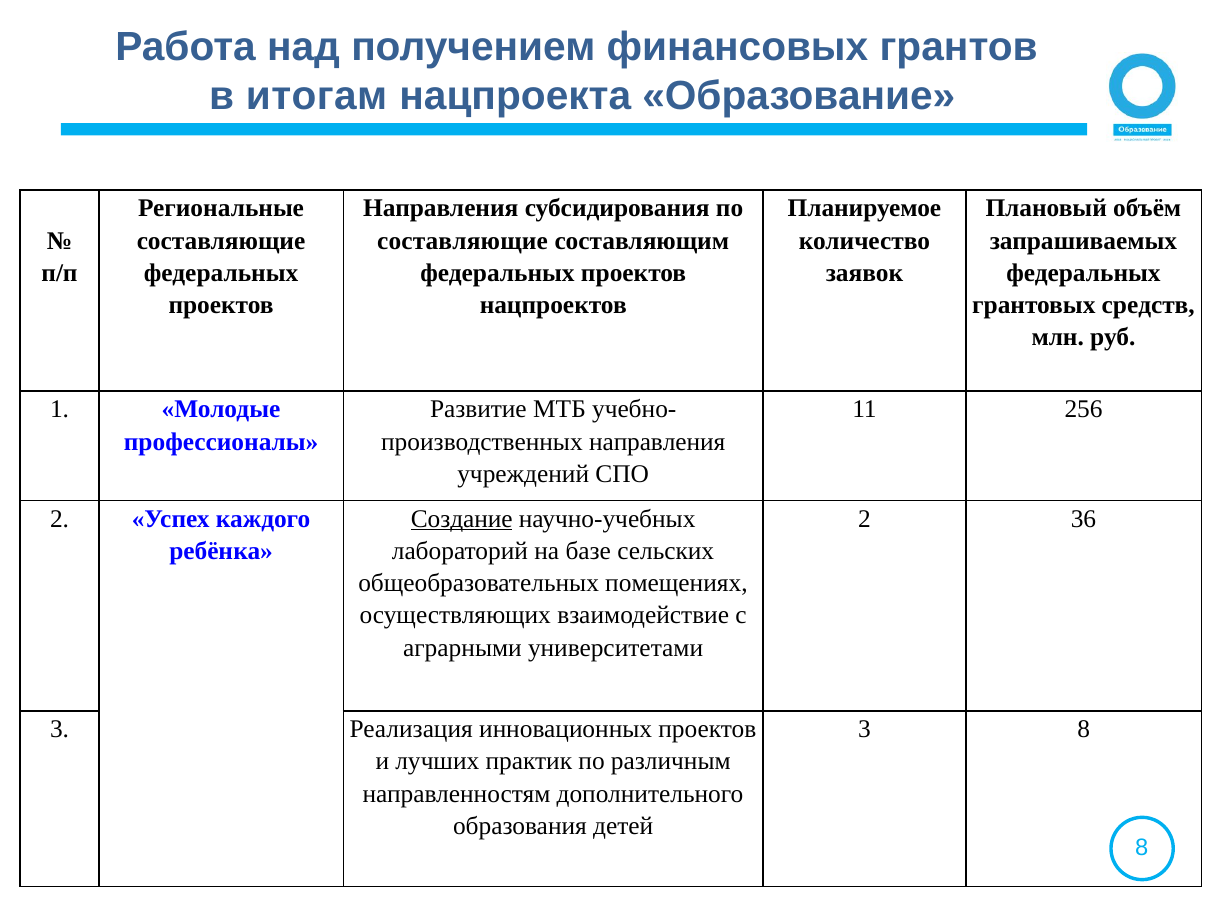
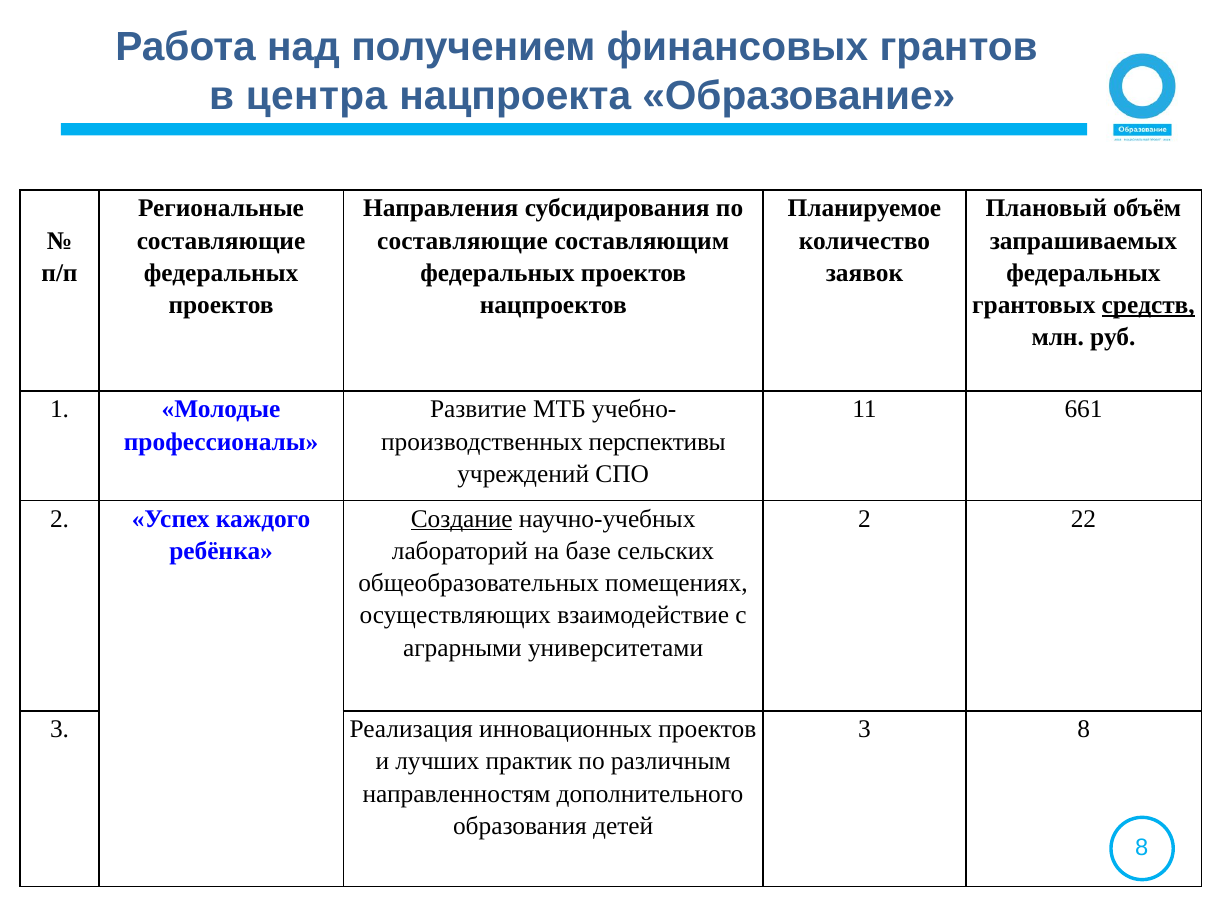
итогам: итогам -> центра
средств underline: none -> present
256: 256 -> 661
направления at (657, 441): направления -> перспективы
36: 36 -> 22
